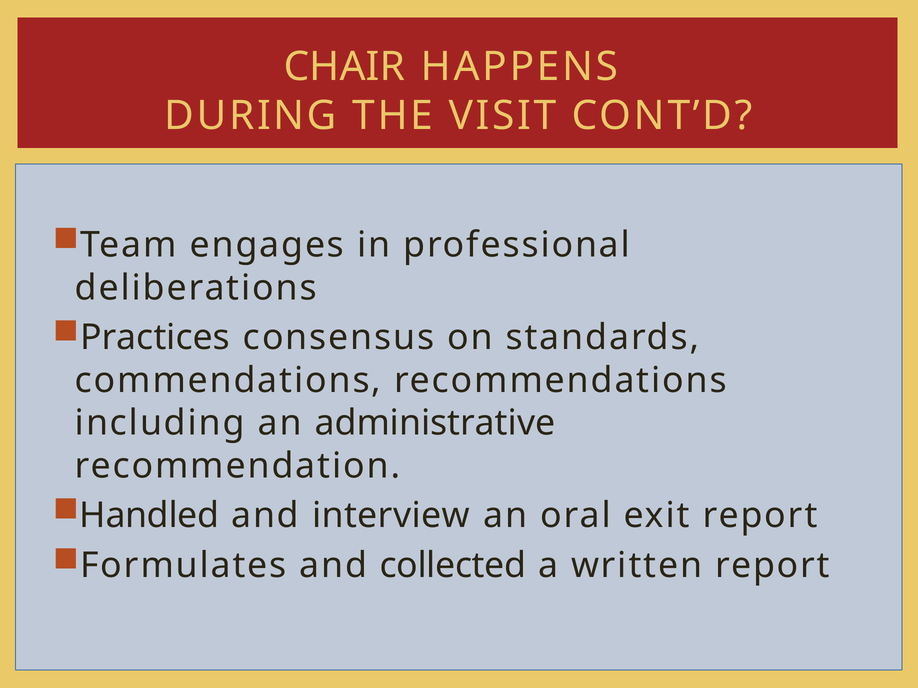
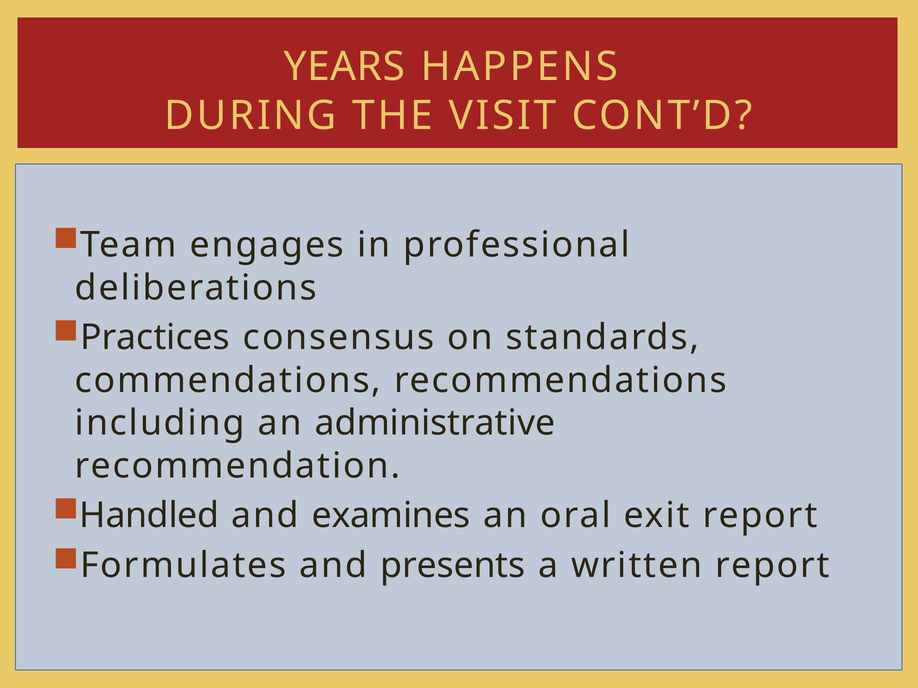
CHAIR: CHAIR -> YEARS
interview: interview -> examines
collected: collected -> presents
